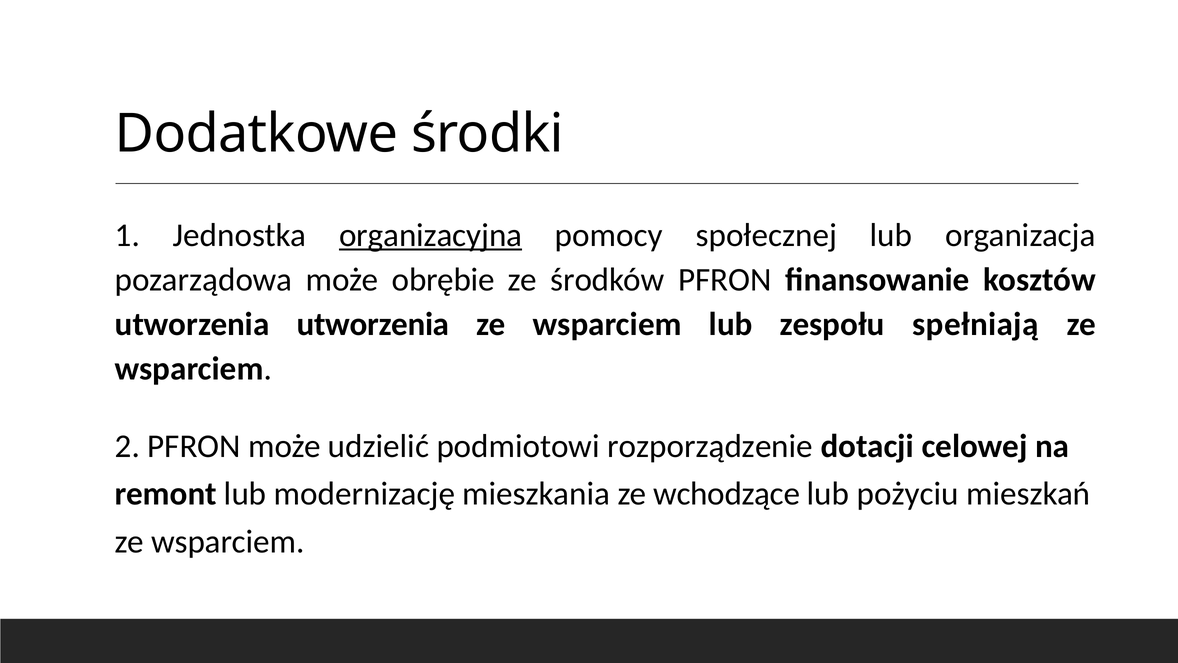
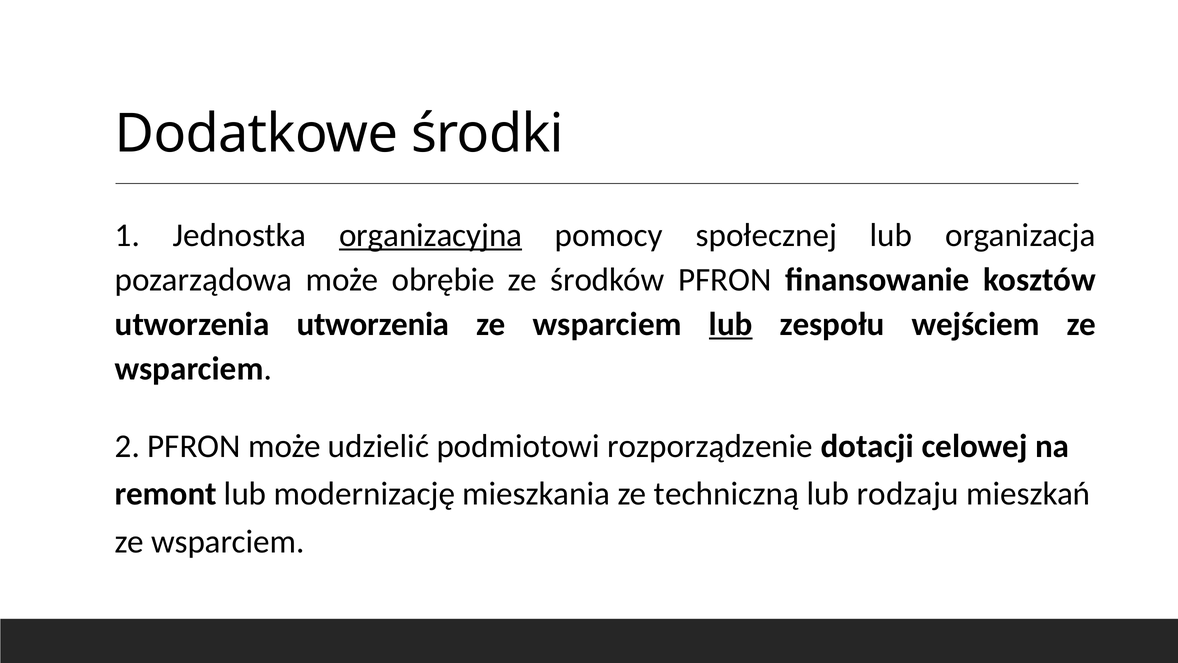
lub at (731, 324) underline: none -> present
spełniają: spełniają -> wejściem
wchodzące: wchodzące -> techniczną
pożyciu: pożyciu -> rodzaju
